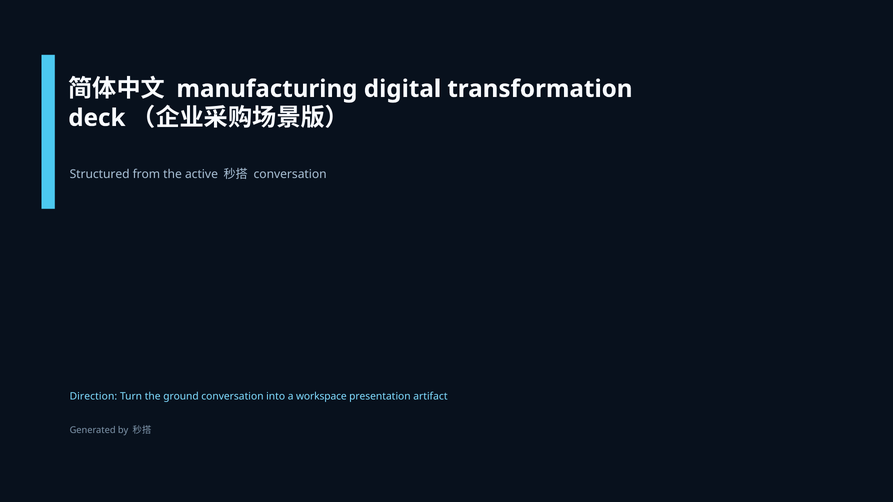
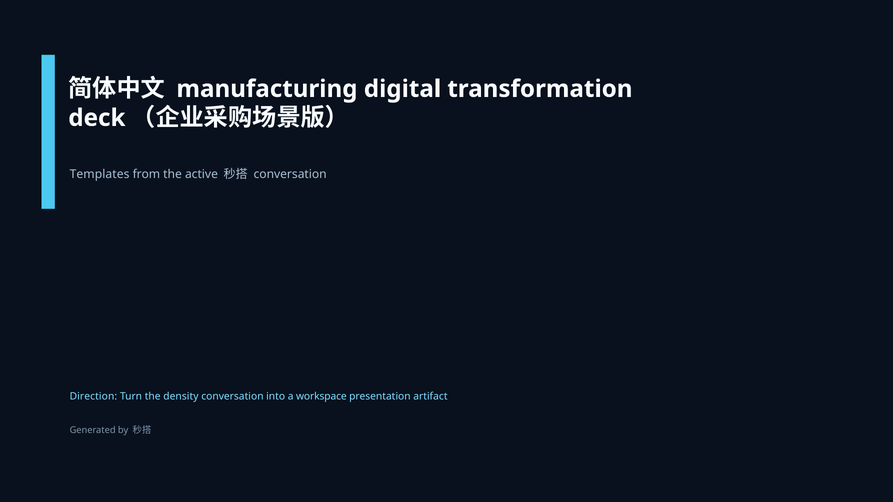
Structured: Structured -> Templates
ground: ground -> density
